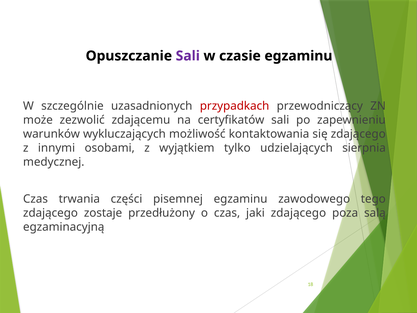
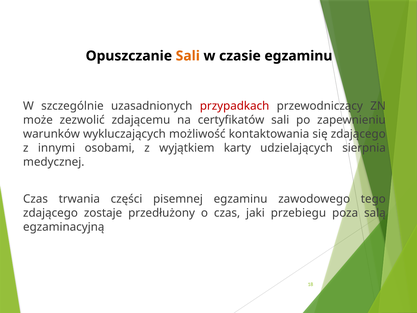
Sali at (188, 56) colour: purple -> orange
tylko: tylko -> karty
jaki zdającego: zdającego -> przebiegu
